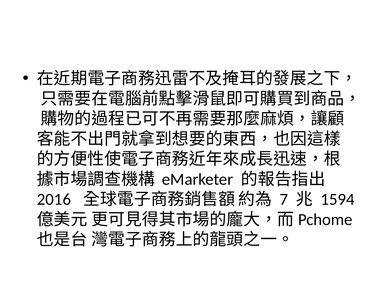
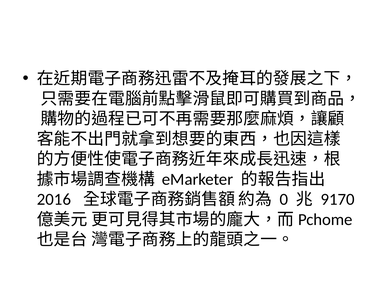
7: 7 -> 0
1594: 1594 -> 9170
